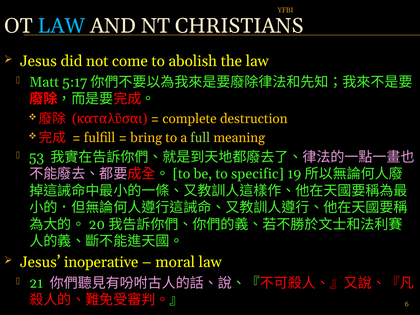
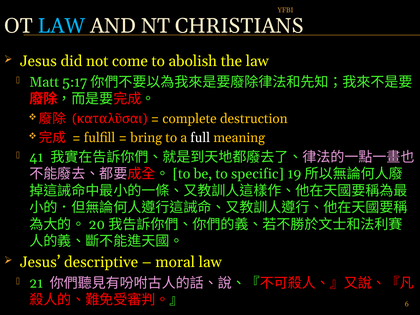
full colour: light green -> white
53: 53 -> 41
inoperative: inoperative -> descriptive
